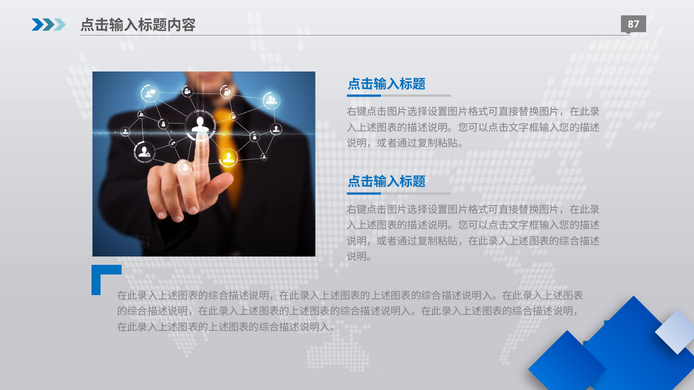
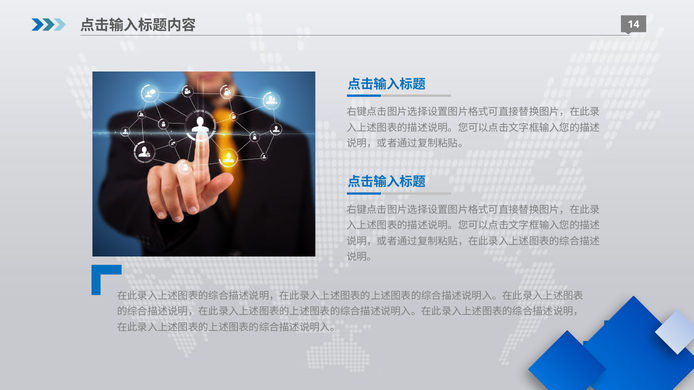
87: 87 -> 14
